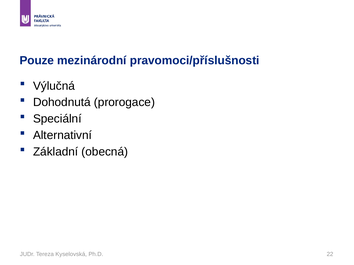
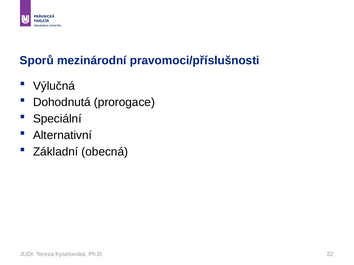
Pouze: Pouze -> Sporů
